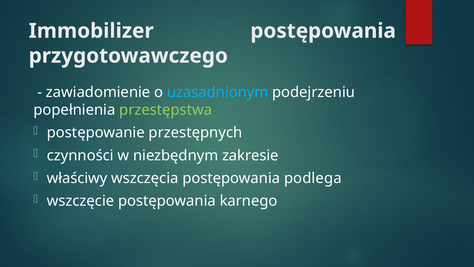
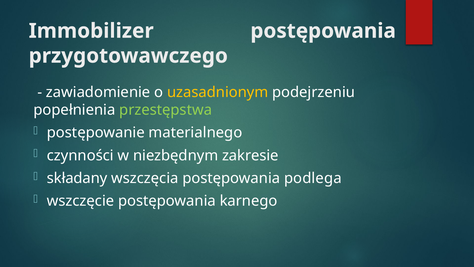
uzasadnionym colour: light blue -> yellow
przestępnych: przestępnych -> materialnego
właściwy: właściwy -> składany
